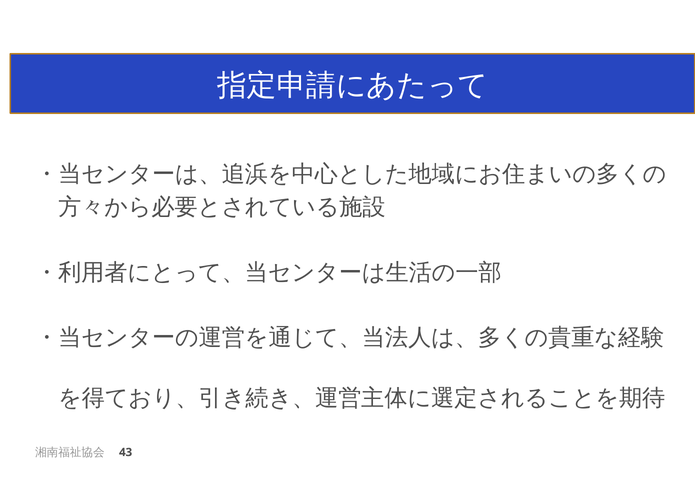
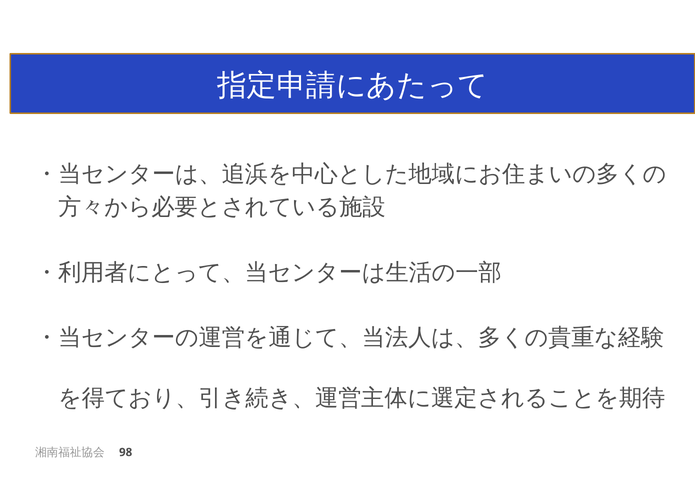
43: 43 -> 98
